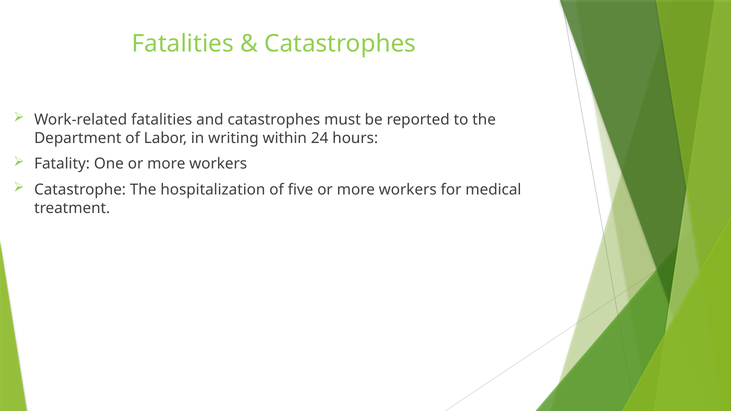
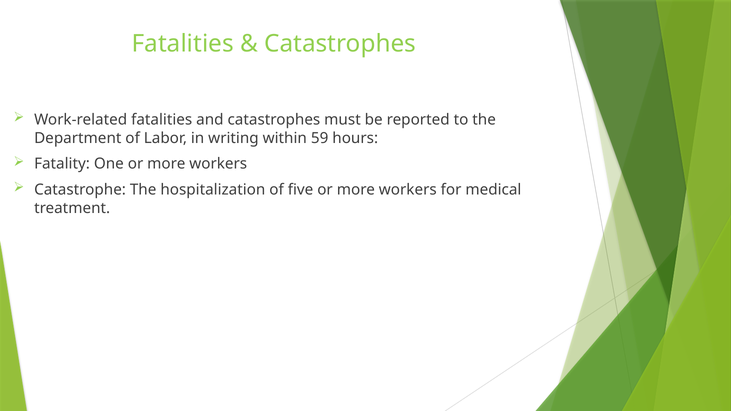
24: 24 -> 59
